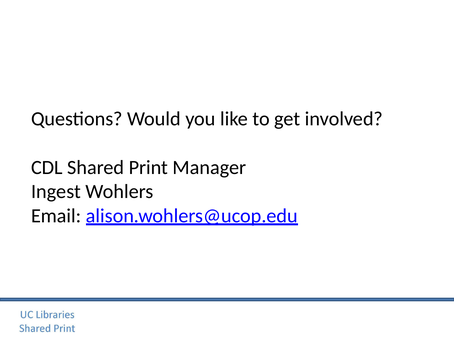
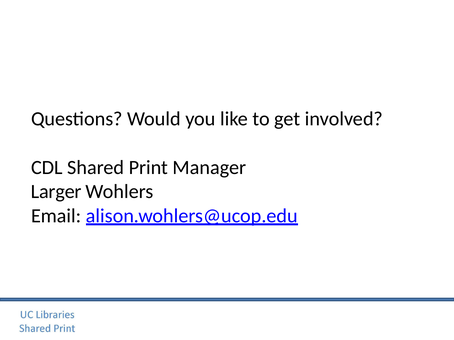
Ingest: Ingest -> Larger
